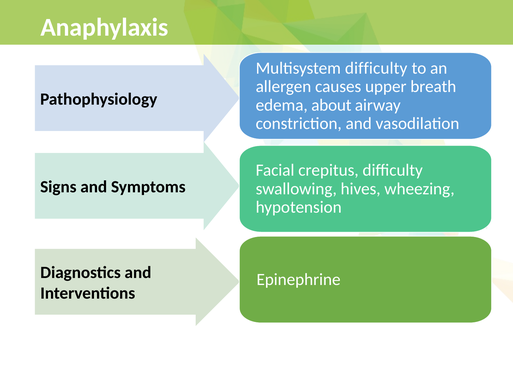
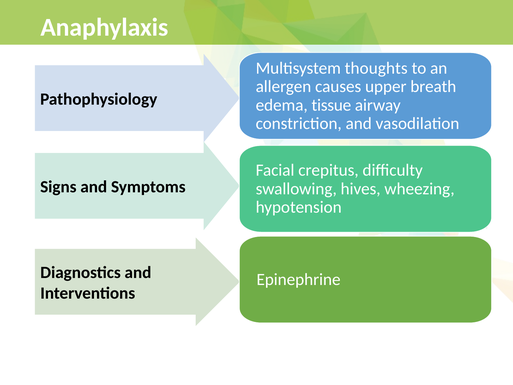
Multisystem difficulty: difficulty -> thoughts
about: about -> tissue
